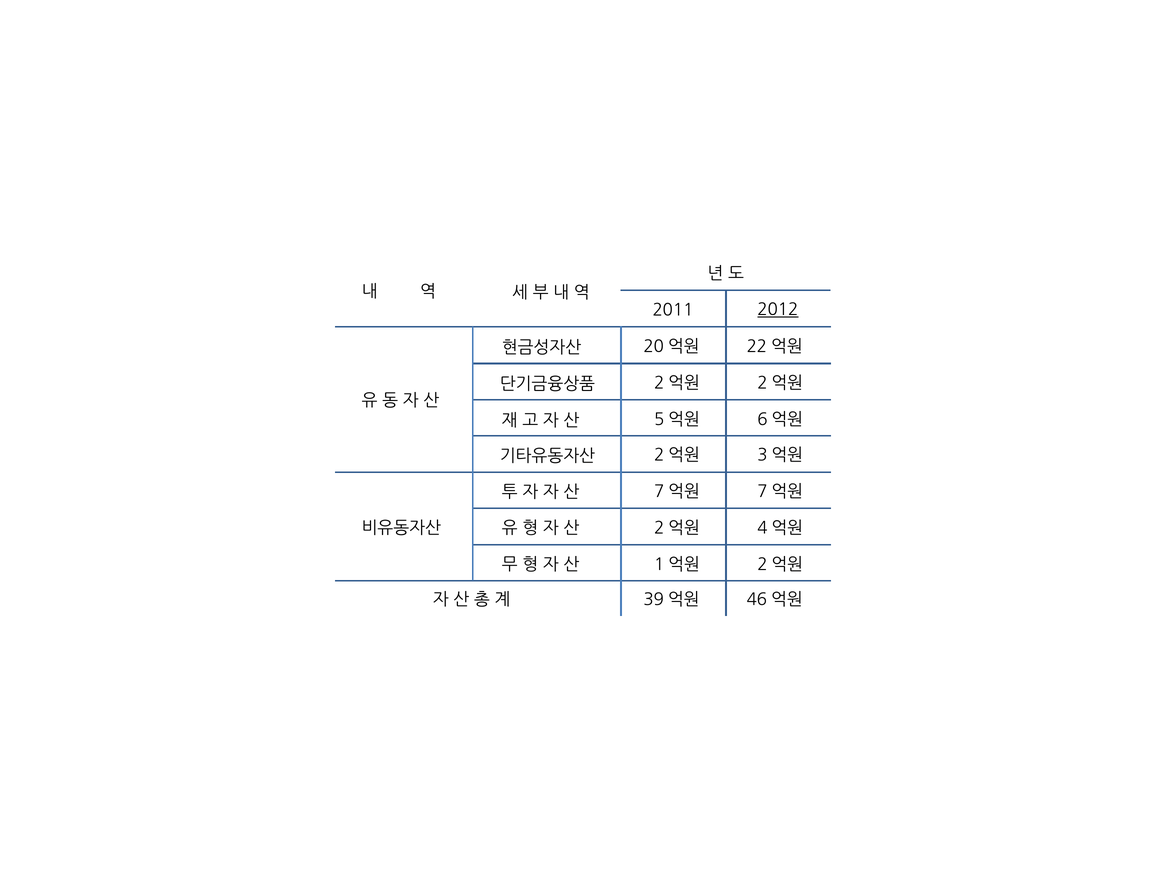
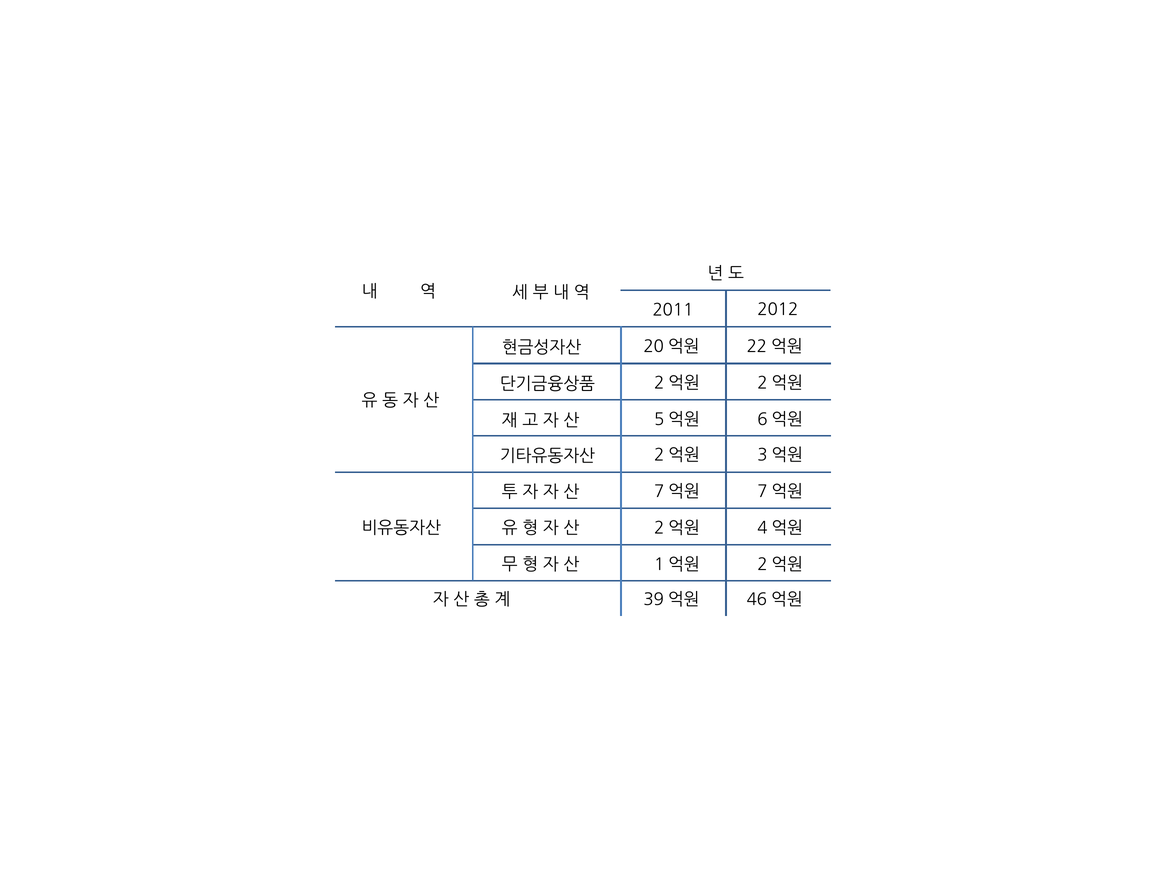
2012 underline: present -> none
